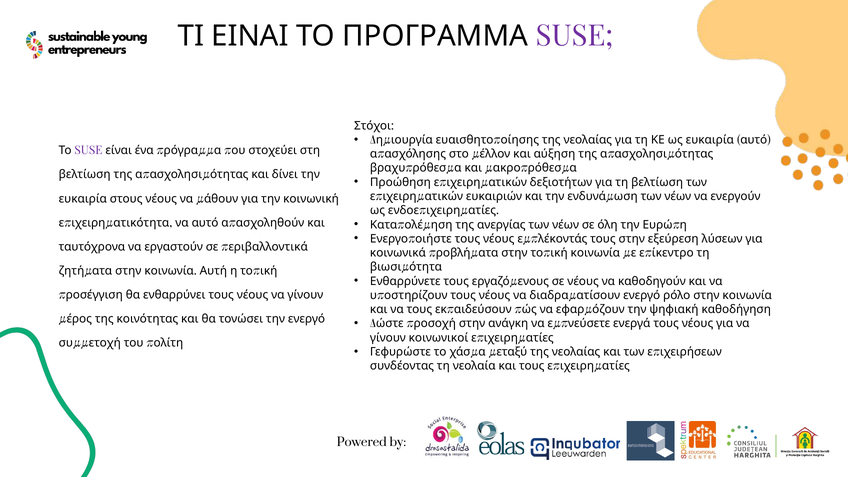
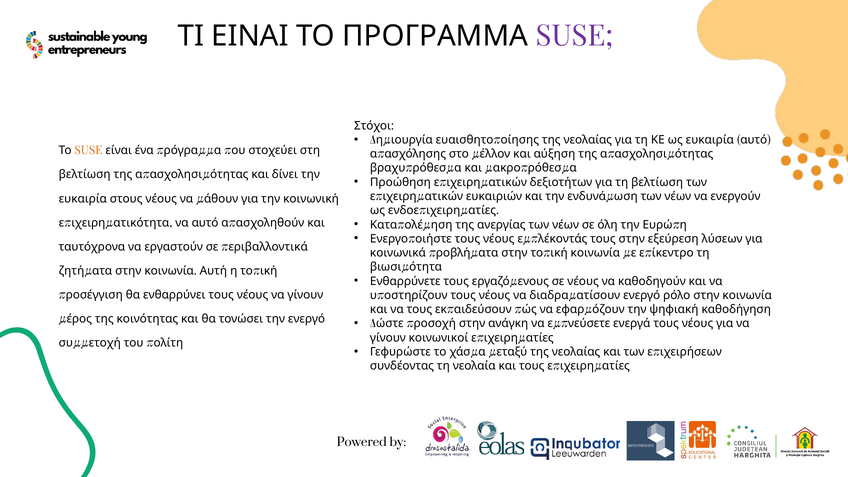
SUSE at (88, 151) colour: purple -> orange
